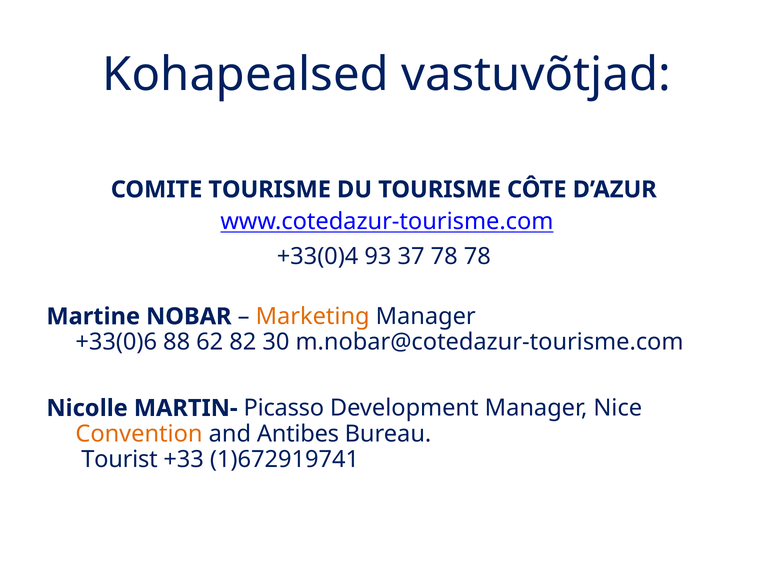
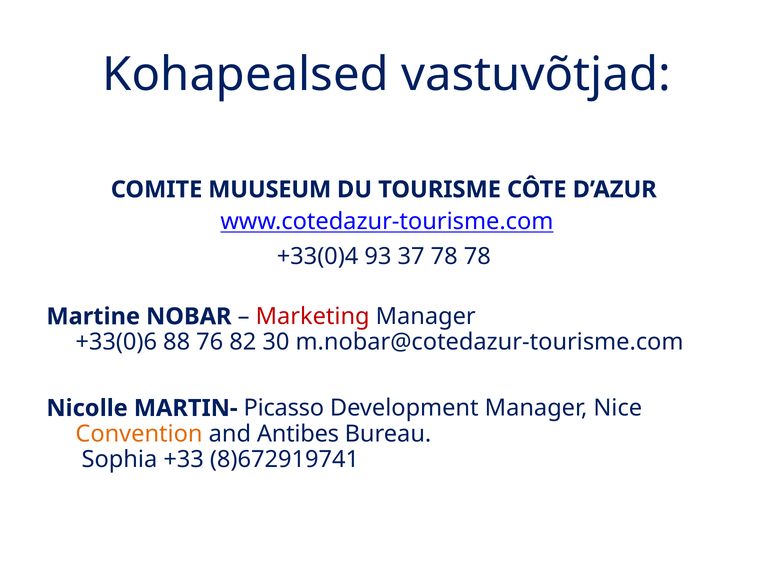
COMITE TOURISME: TOURISME -> MUUSEUM
Marketing colour: orange -> red
62: 62 -> 76
Tourist: Tourist -> Sophia
1)672919741: 1)672919741 -> 8)672919741
